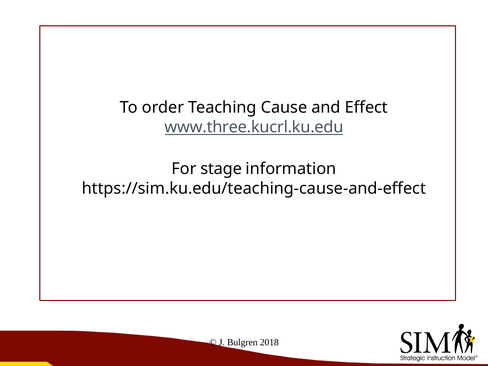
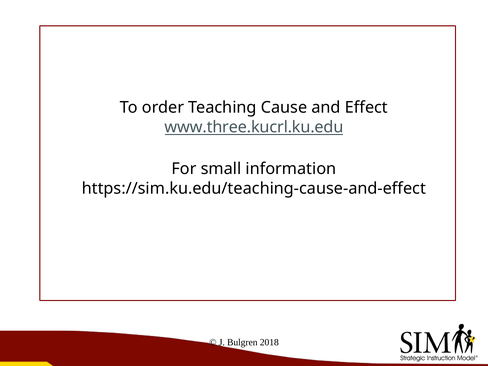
stage: stage -> small
